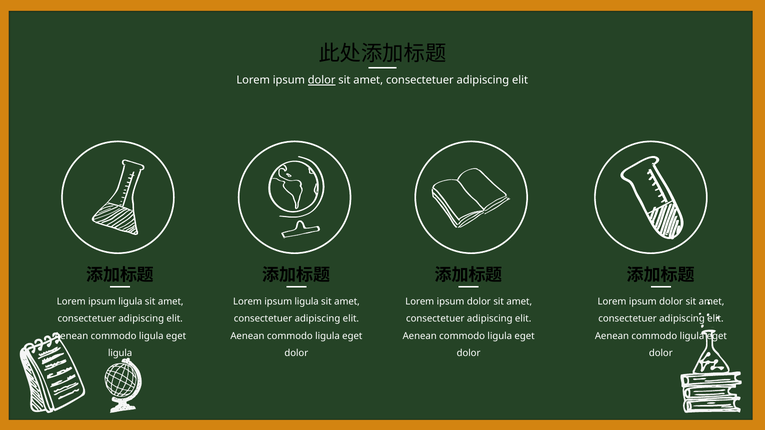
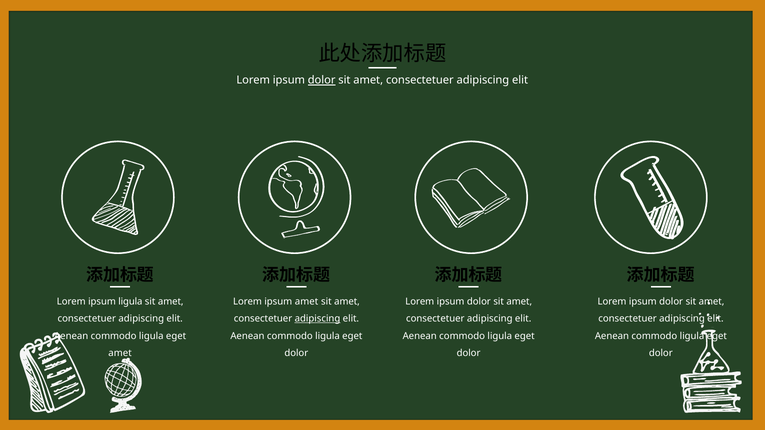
ligula at (307, 302): ligula -> amet
adipiscing at (318, 319) underline: none -> present
ligula at (120, 354): ligula -> amet
